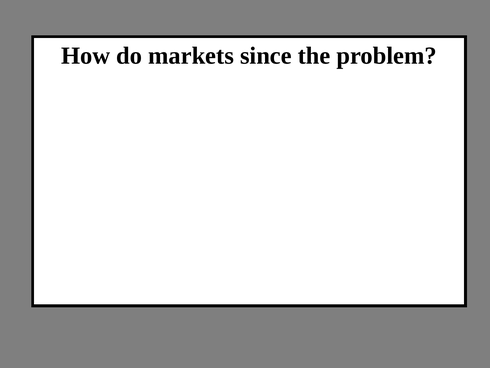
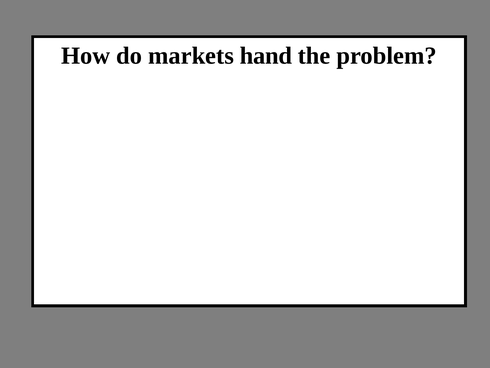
markets since: since -> hand
